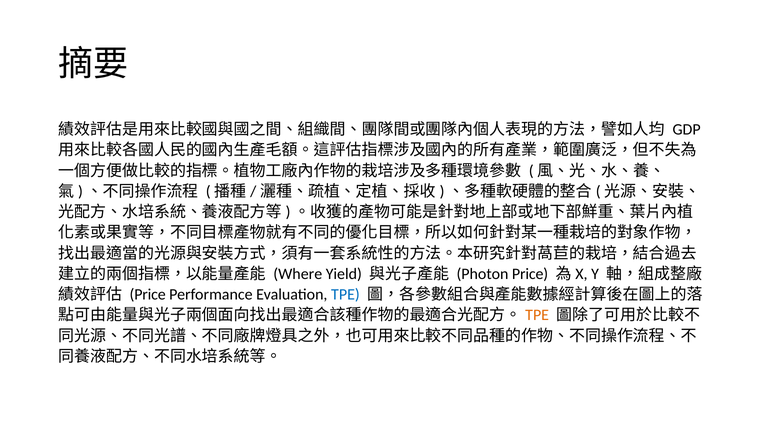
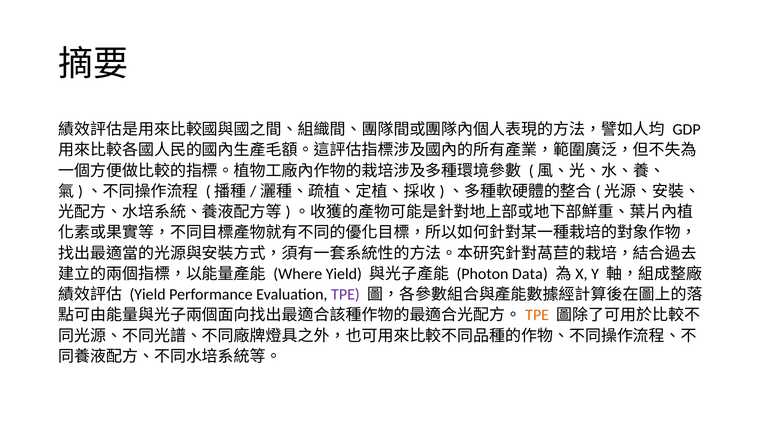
Photon Price: Price -> Data
Price at (148, 295): Price -> Yield
TPE at (345, 295) colour: blue -> purple
